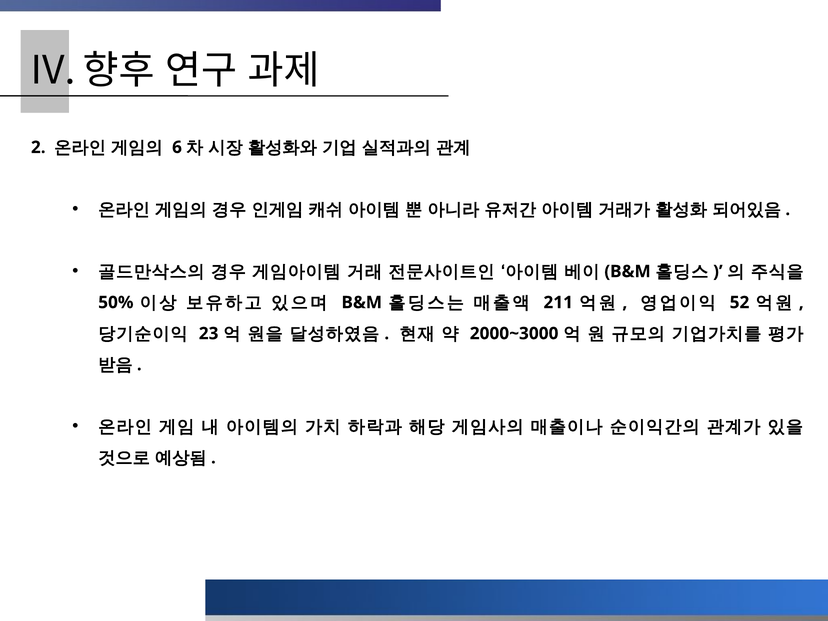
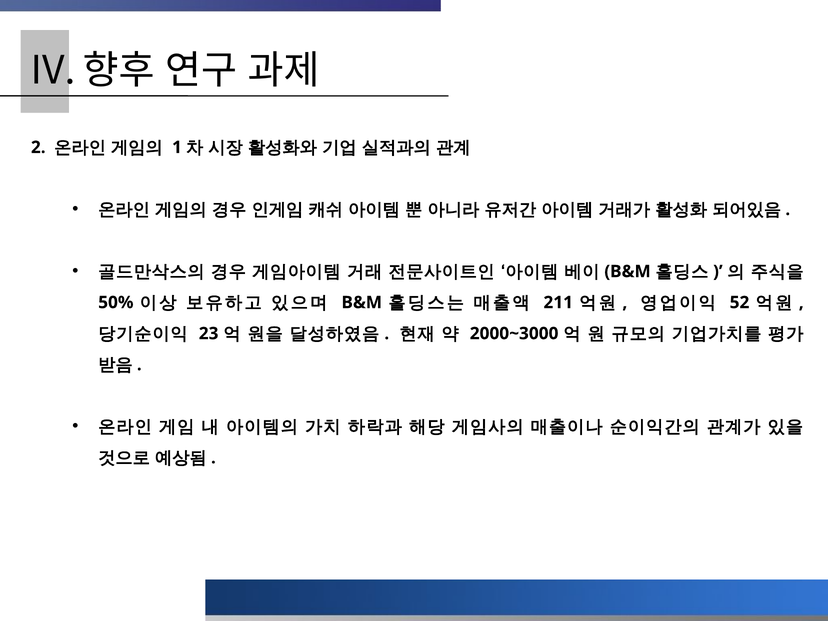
6: 6 -> 1
